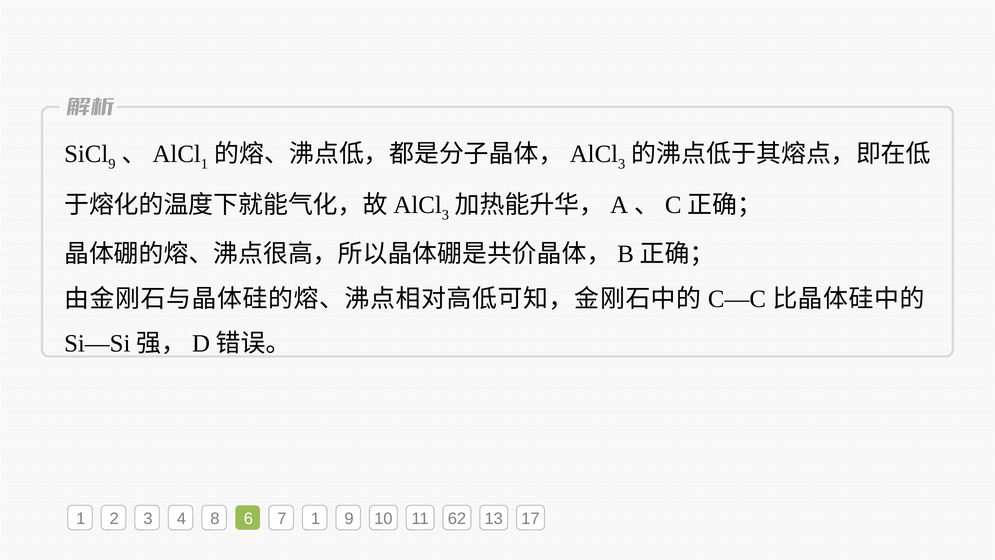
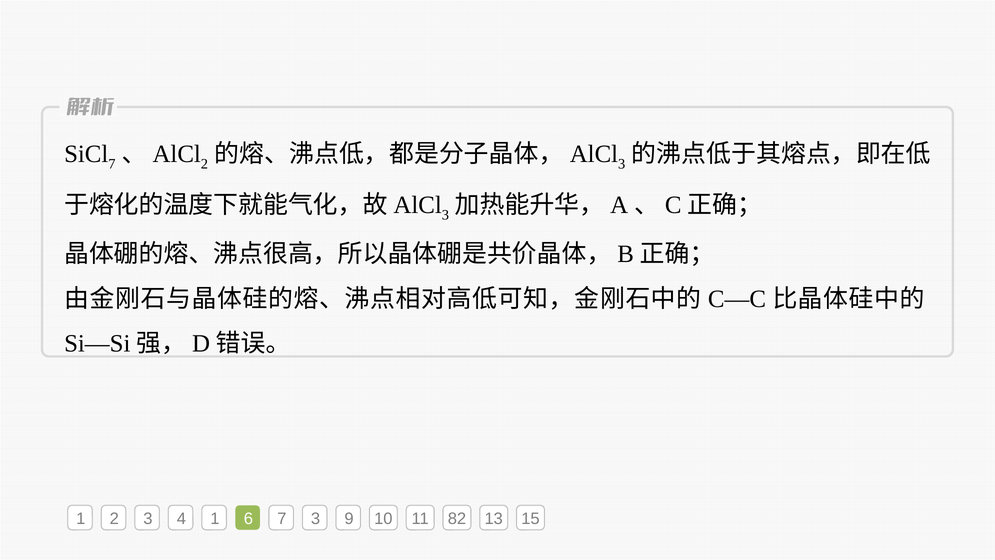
9 at (112, 164): 9 -> 7
1 at (204, 164): 1 -> 2
4 8: 8 -> 1
7 1: 1 -> 3
62: 62 -> 82
17: 17 -> 15
